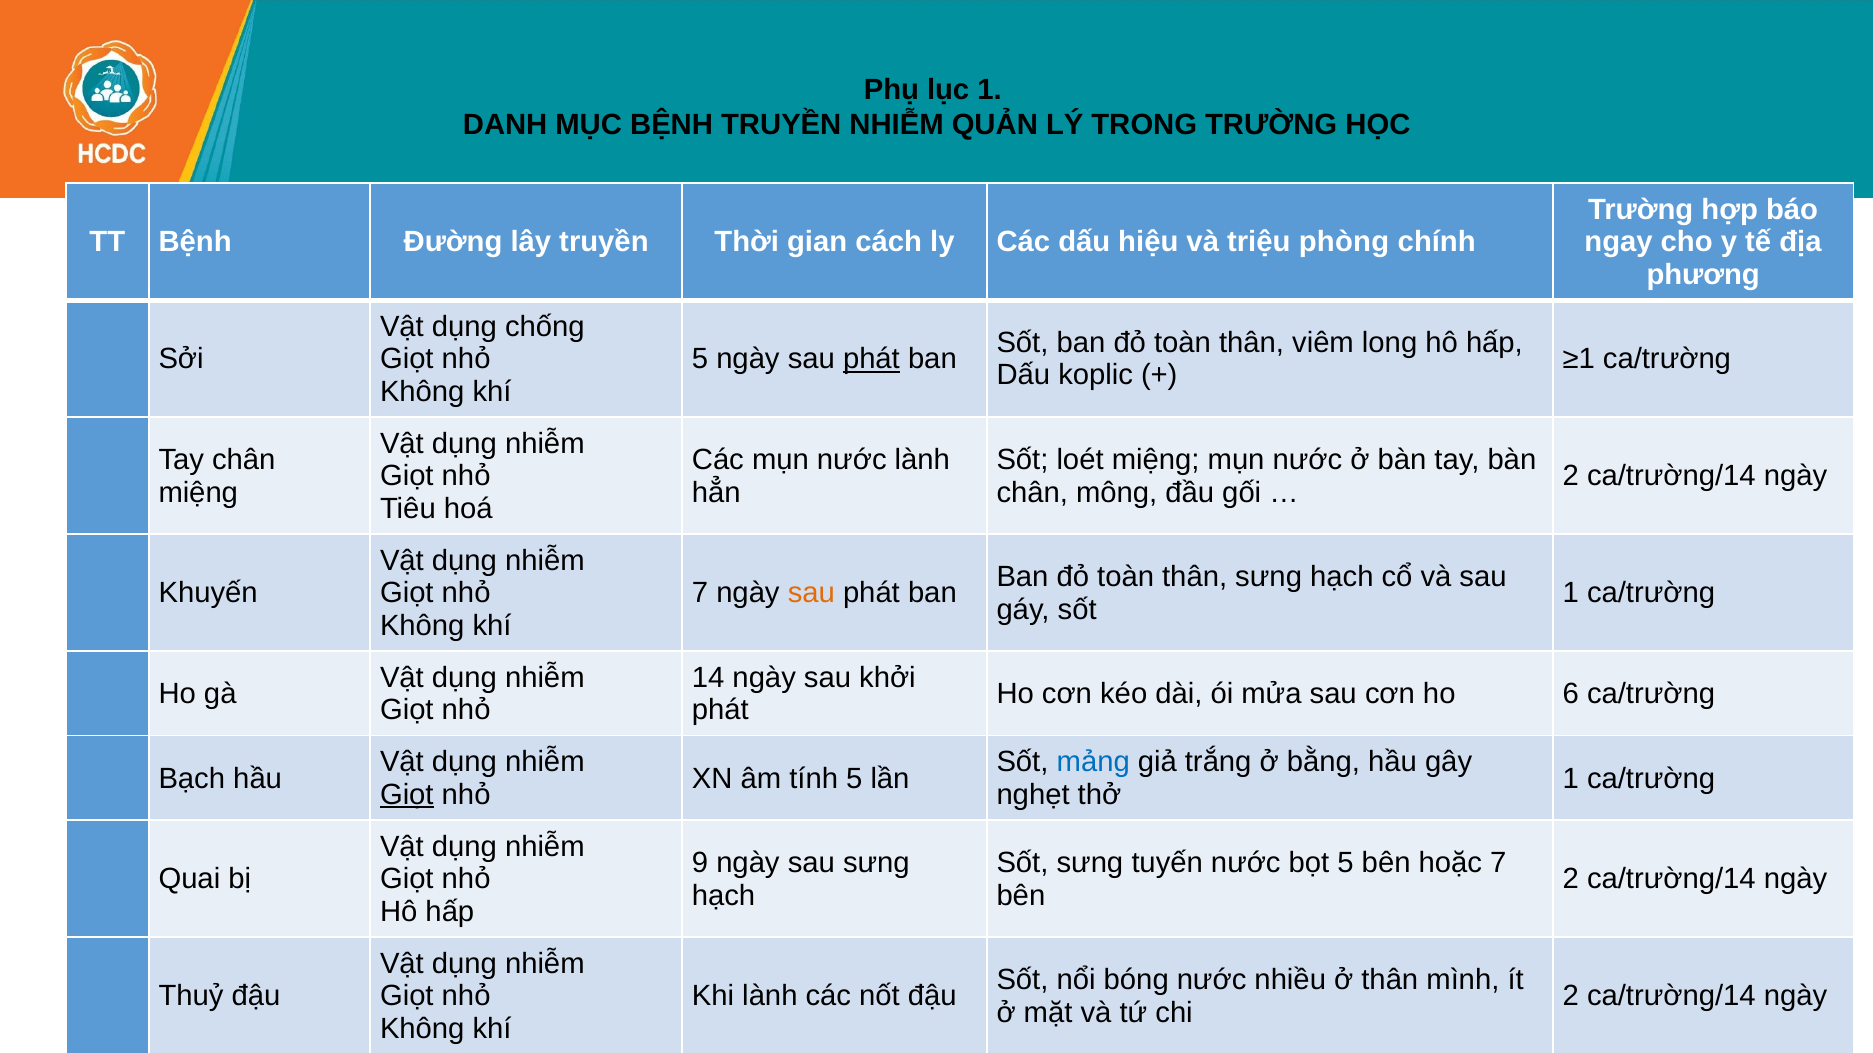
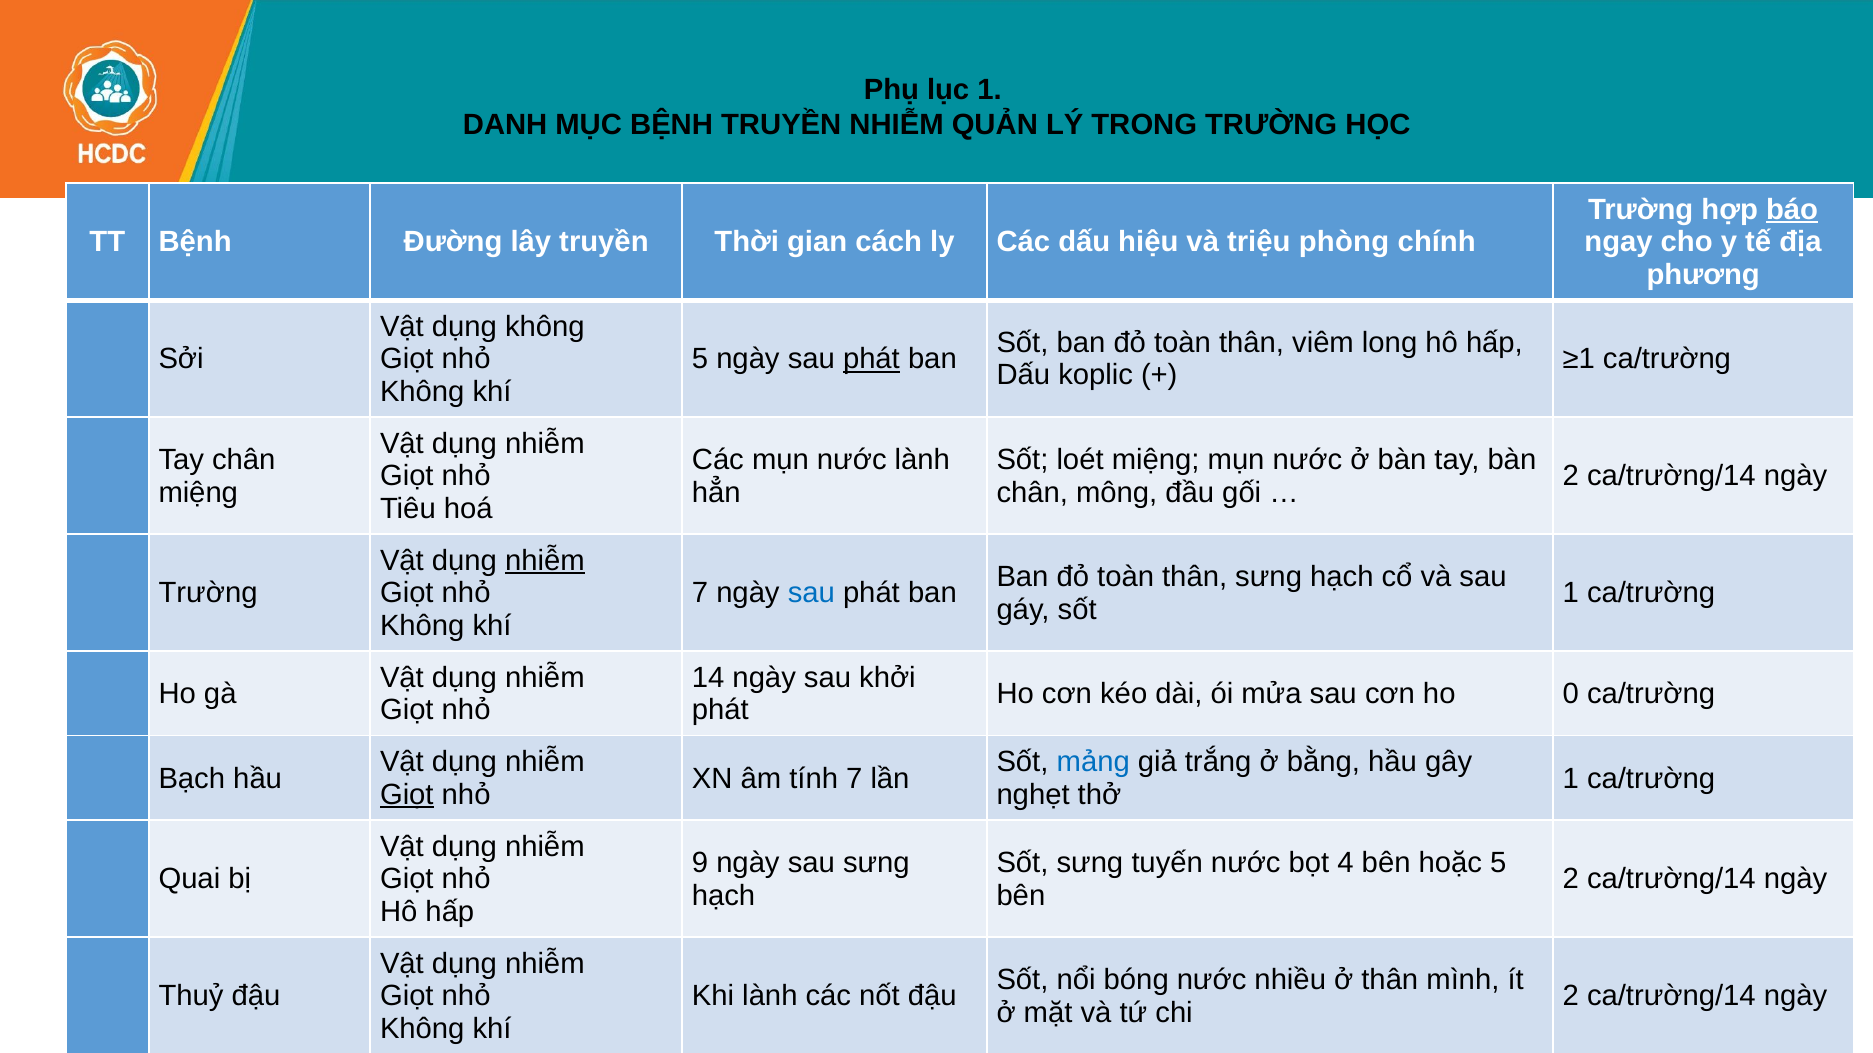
báo underline: none -> present
dụng chống: chống -> không
nhiễm at (545, 561) underline: none -> present
Khuyến at (208, 593): Khuyến -> Trường
sau at (811, 593) colour: orange -> blue
6: 6 -> 0
tính 5: 5 -> 7
bọt 5: 5 -> 4
hoặc 7: 7 -> 5
